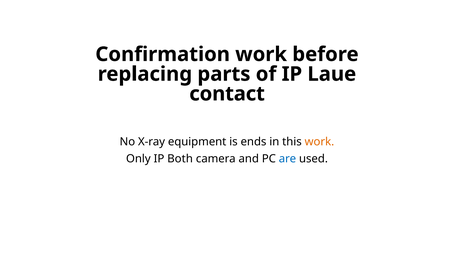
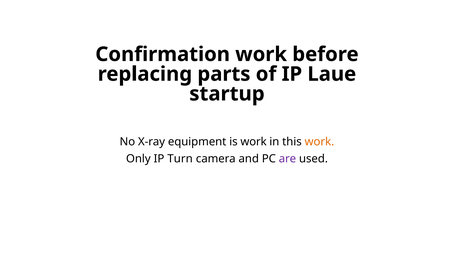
contact: contact -> startup
is ends: ends -> work
Both: Both -> Turn
are colour: blue -> purple
